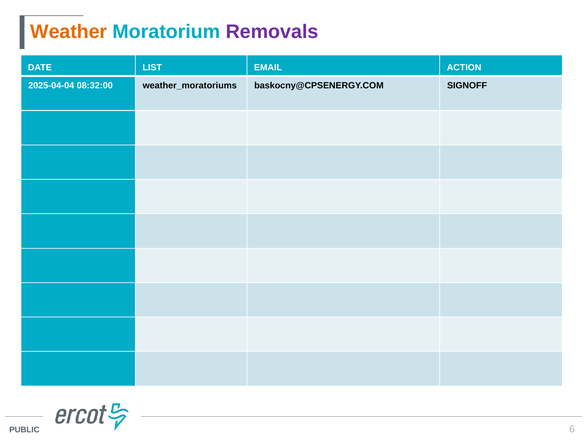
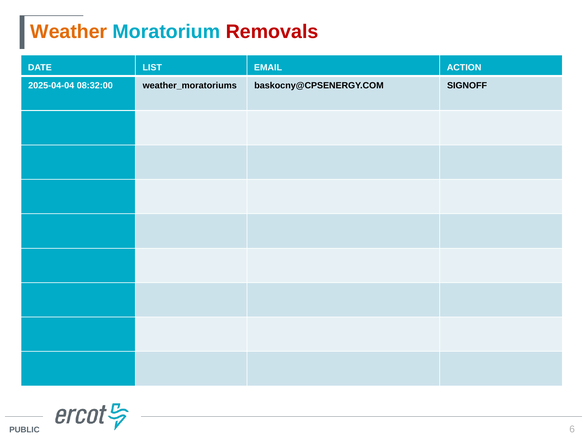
Removals colour: purple -> red
